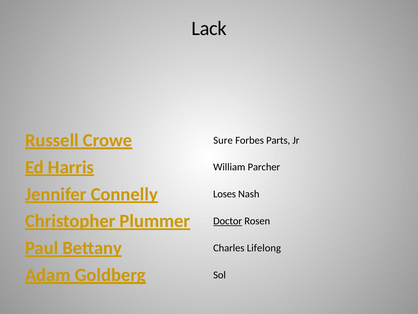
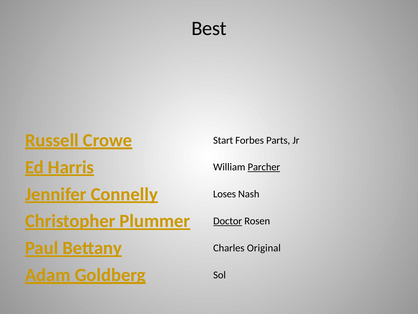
Lack: Lack -> Best
Sure: Sure -> Start
Parcher underline: none -> present
Lifelong: Lifelong -> Original
